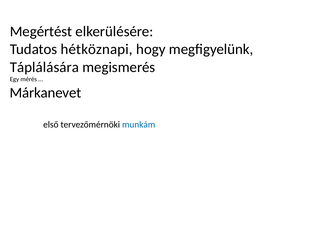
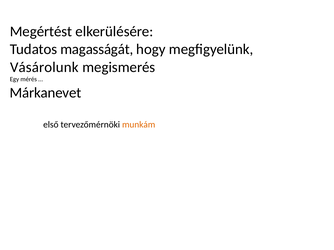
hétköznapi: hétköznapi -> magasságát
Táplálására: Táplálására -> Vásárolunk
munkám colour: blue -> orange
